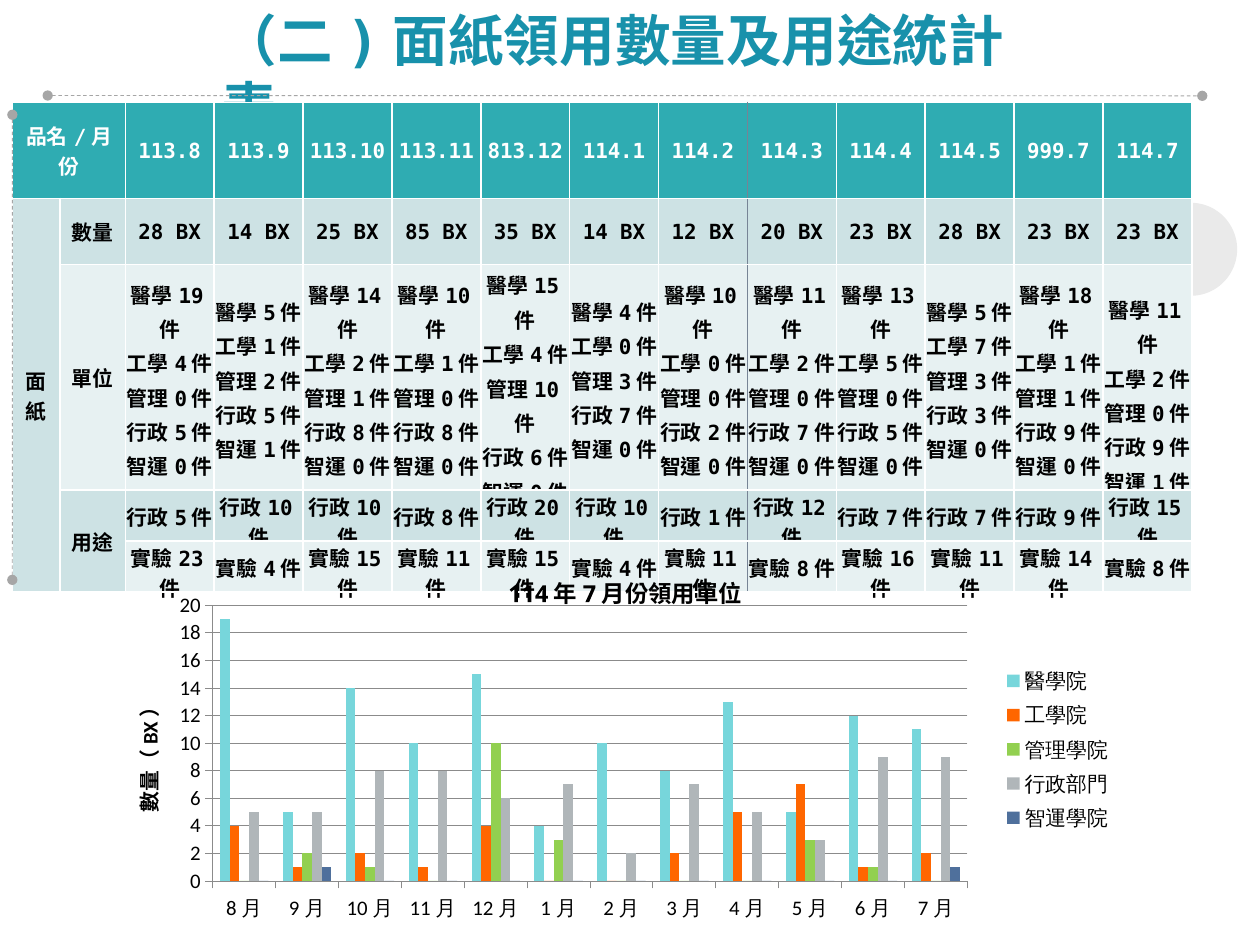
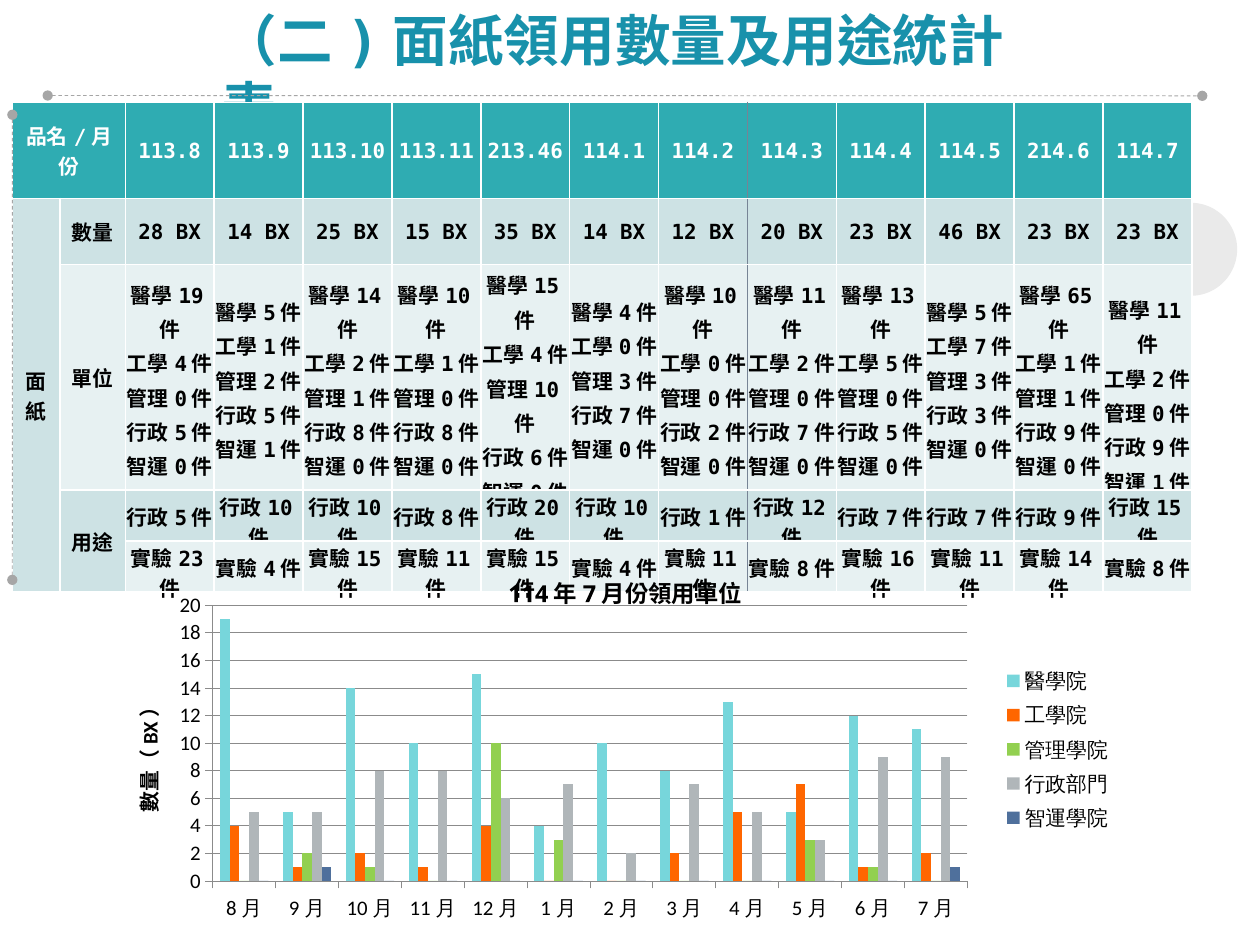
813.12: 813.12 -> 213.46
999.7: 999.7 -> 214.6
BX 85: 85 -> 15
BX 28: 28 -> 46
18 at (1080, 296): 18 -> 65
